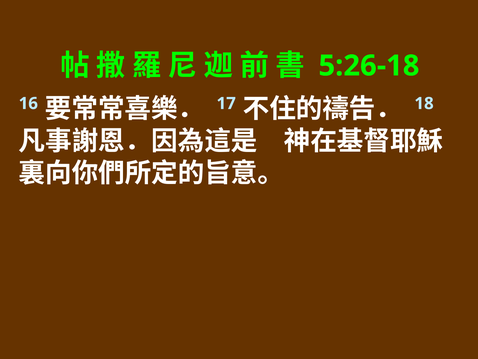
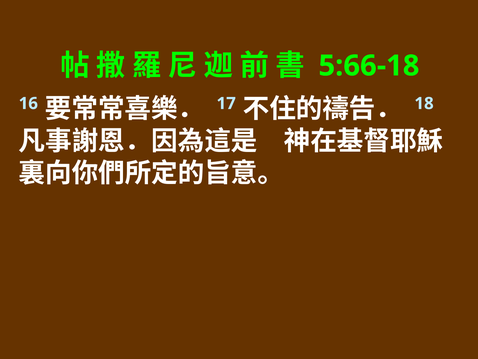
5:26-18: 5:26-18 -> 5:66-18
